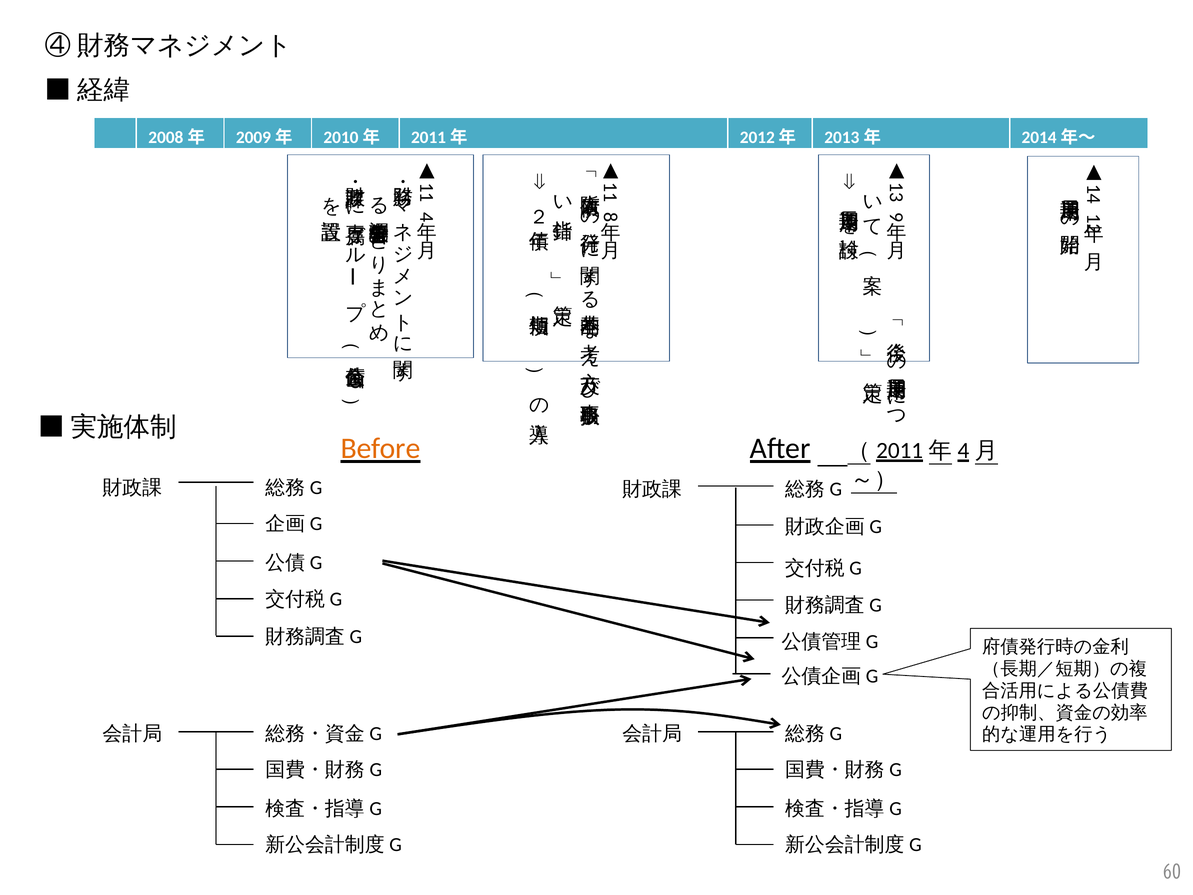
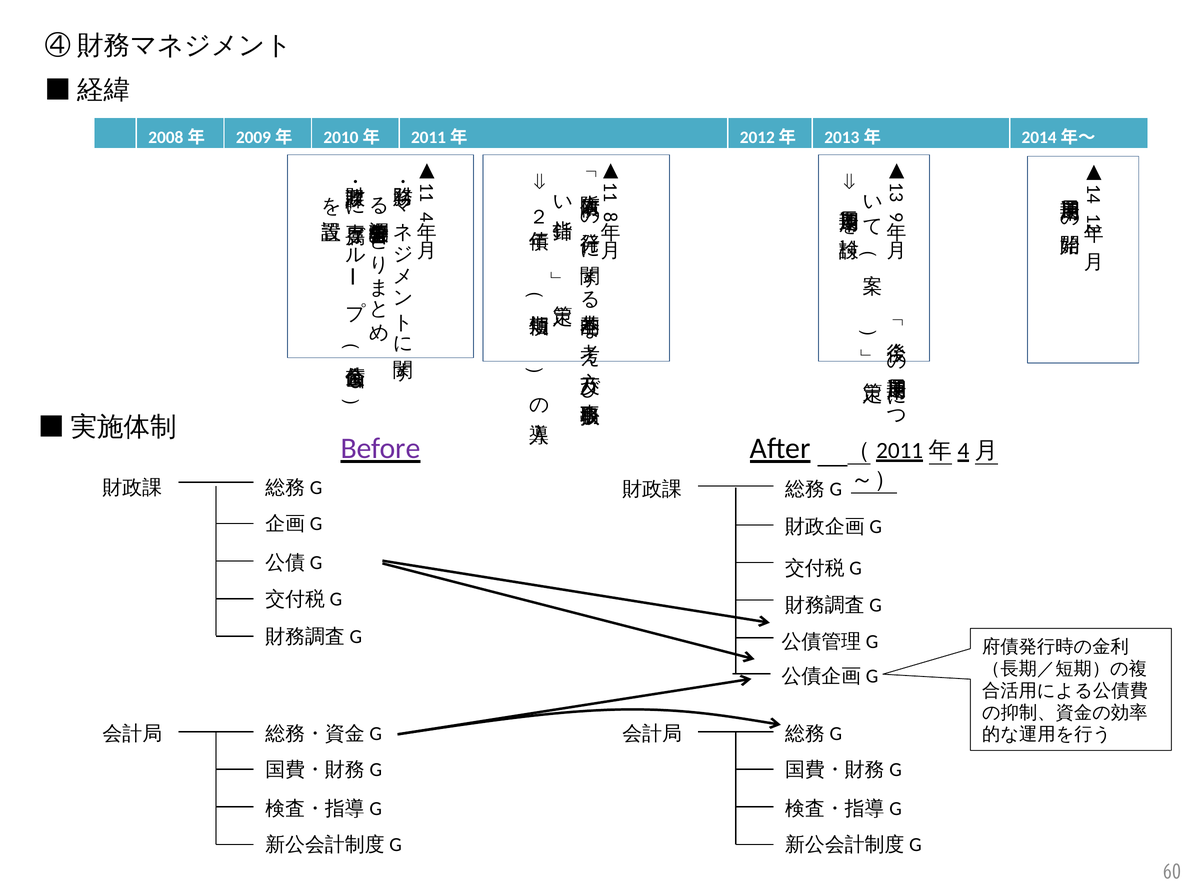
Before colour: orange -> purple
